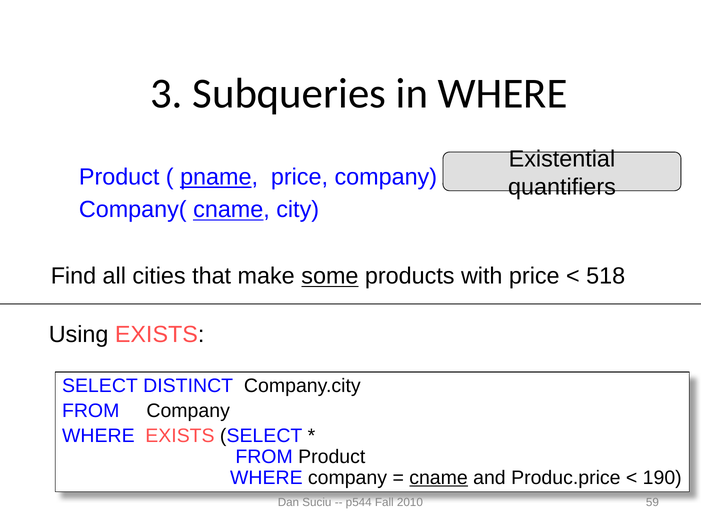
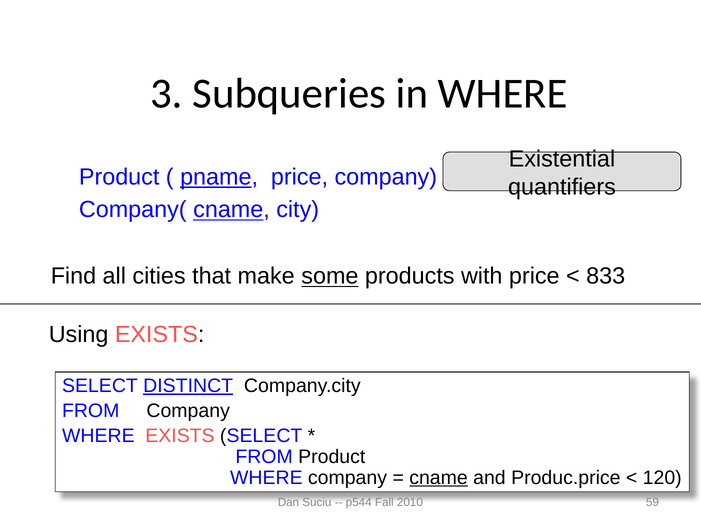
518: 518 -> 833
DISTINCT underline: none -> present
190: 190 -> 120
